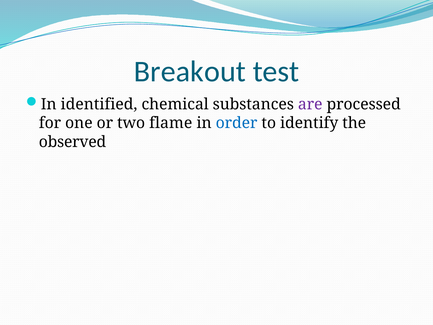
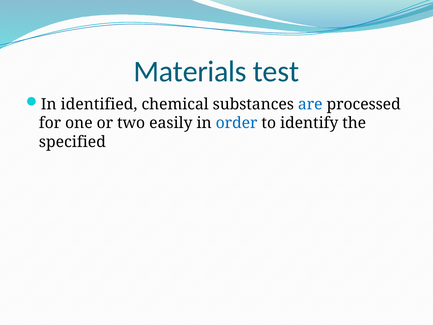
Breakout: Breakout -> Materials
are colour: purple -> blue
flame: flame -> easily
observed: observed -> specified
